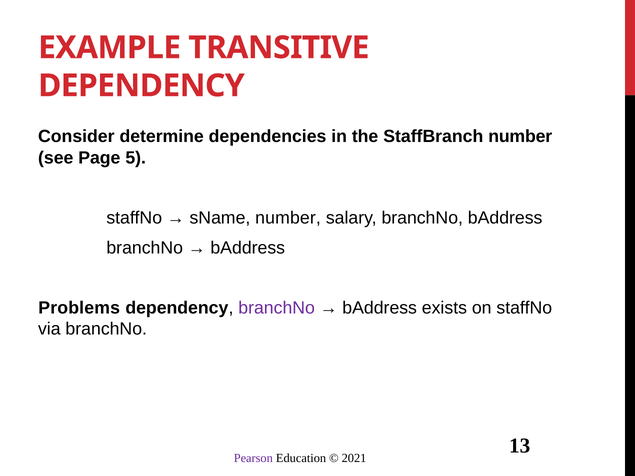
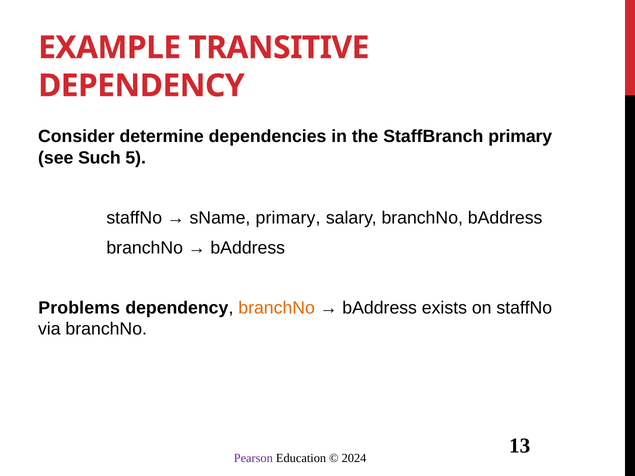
StaffBranch number: number -> primary
Page: Page -> Such
sName number: number -> primary
branchNo at (277, 308) colour: purple -> orange
2021: 2021 -> 2024
